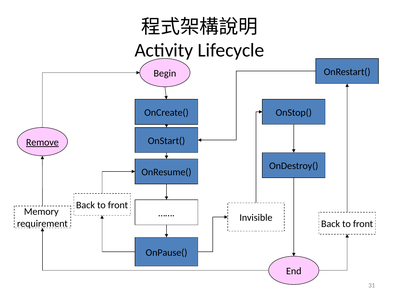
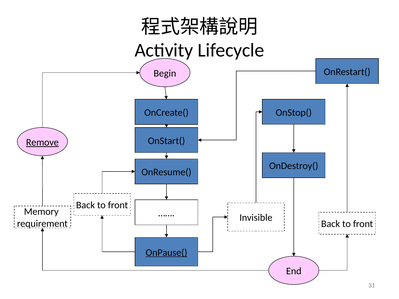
OnPause( underline: none -> present
